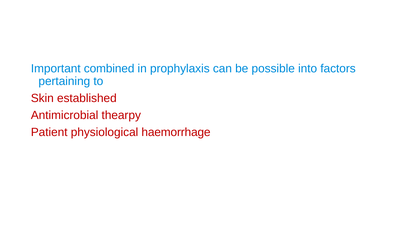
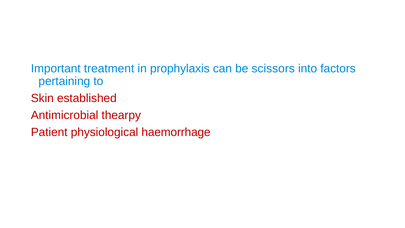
combined: combined -> treatment
possible: possible -> scissors
